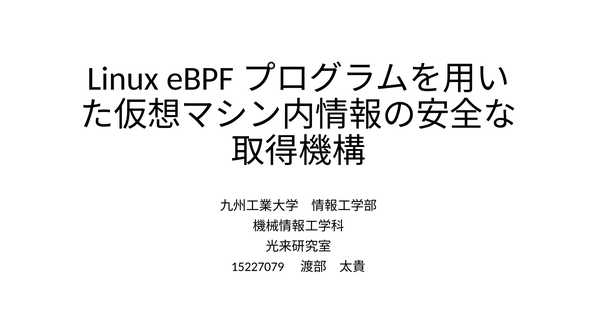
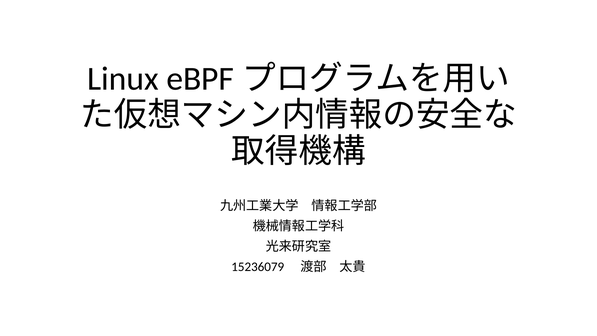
15227079: 15227079 -> 15236079
